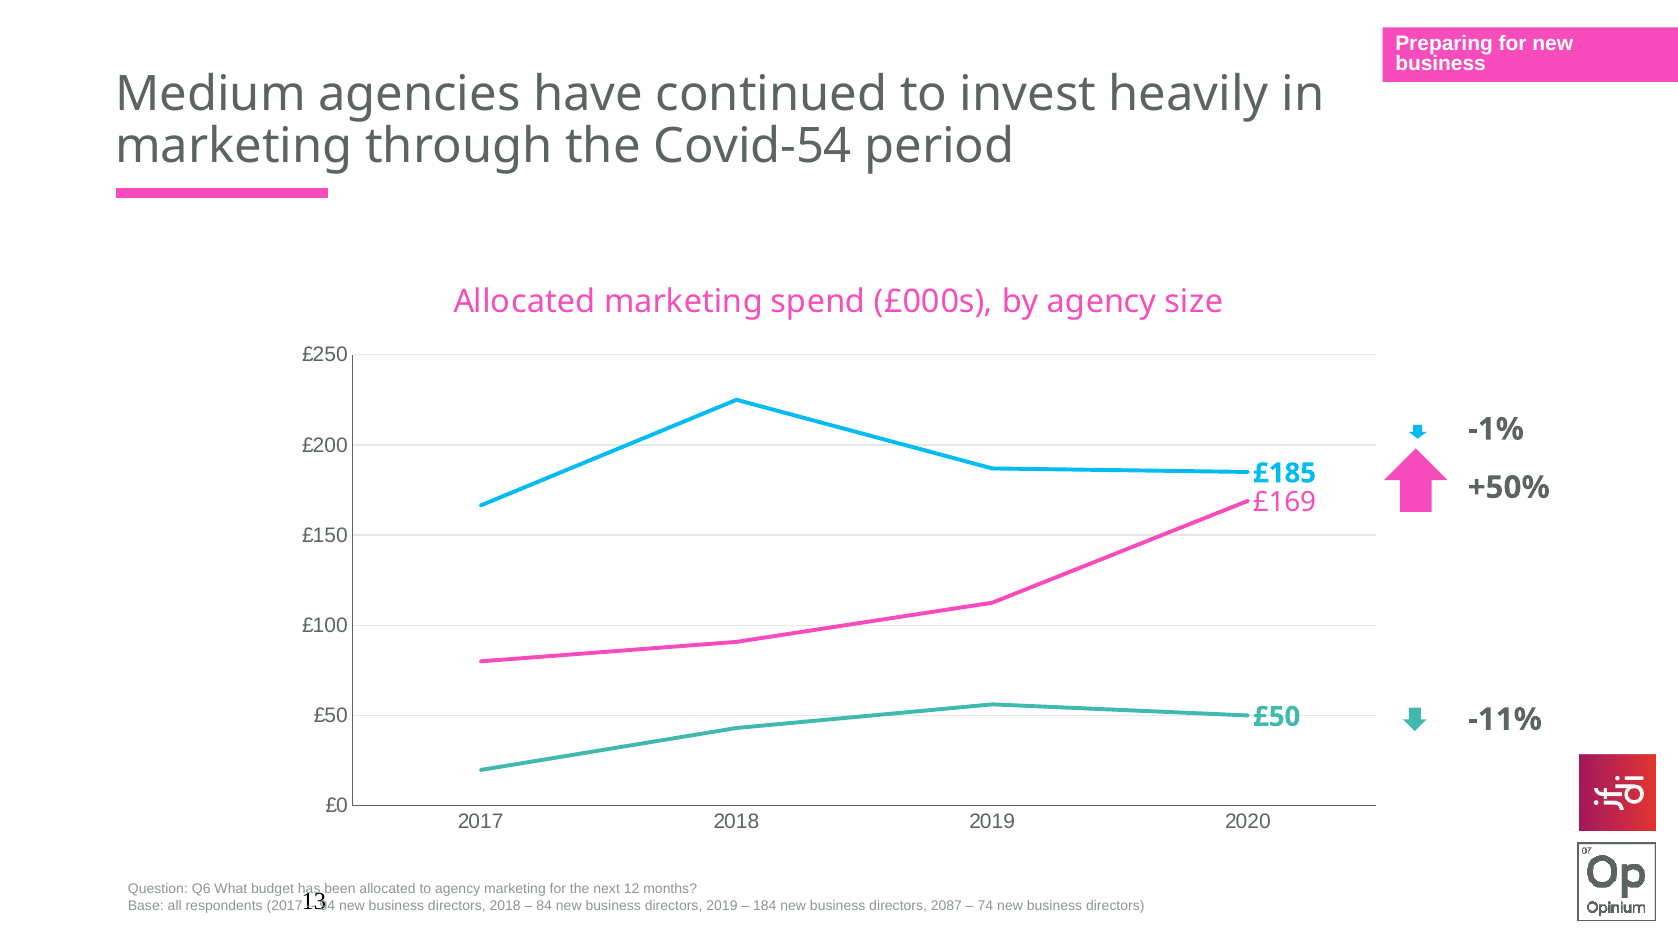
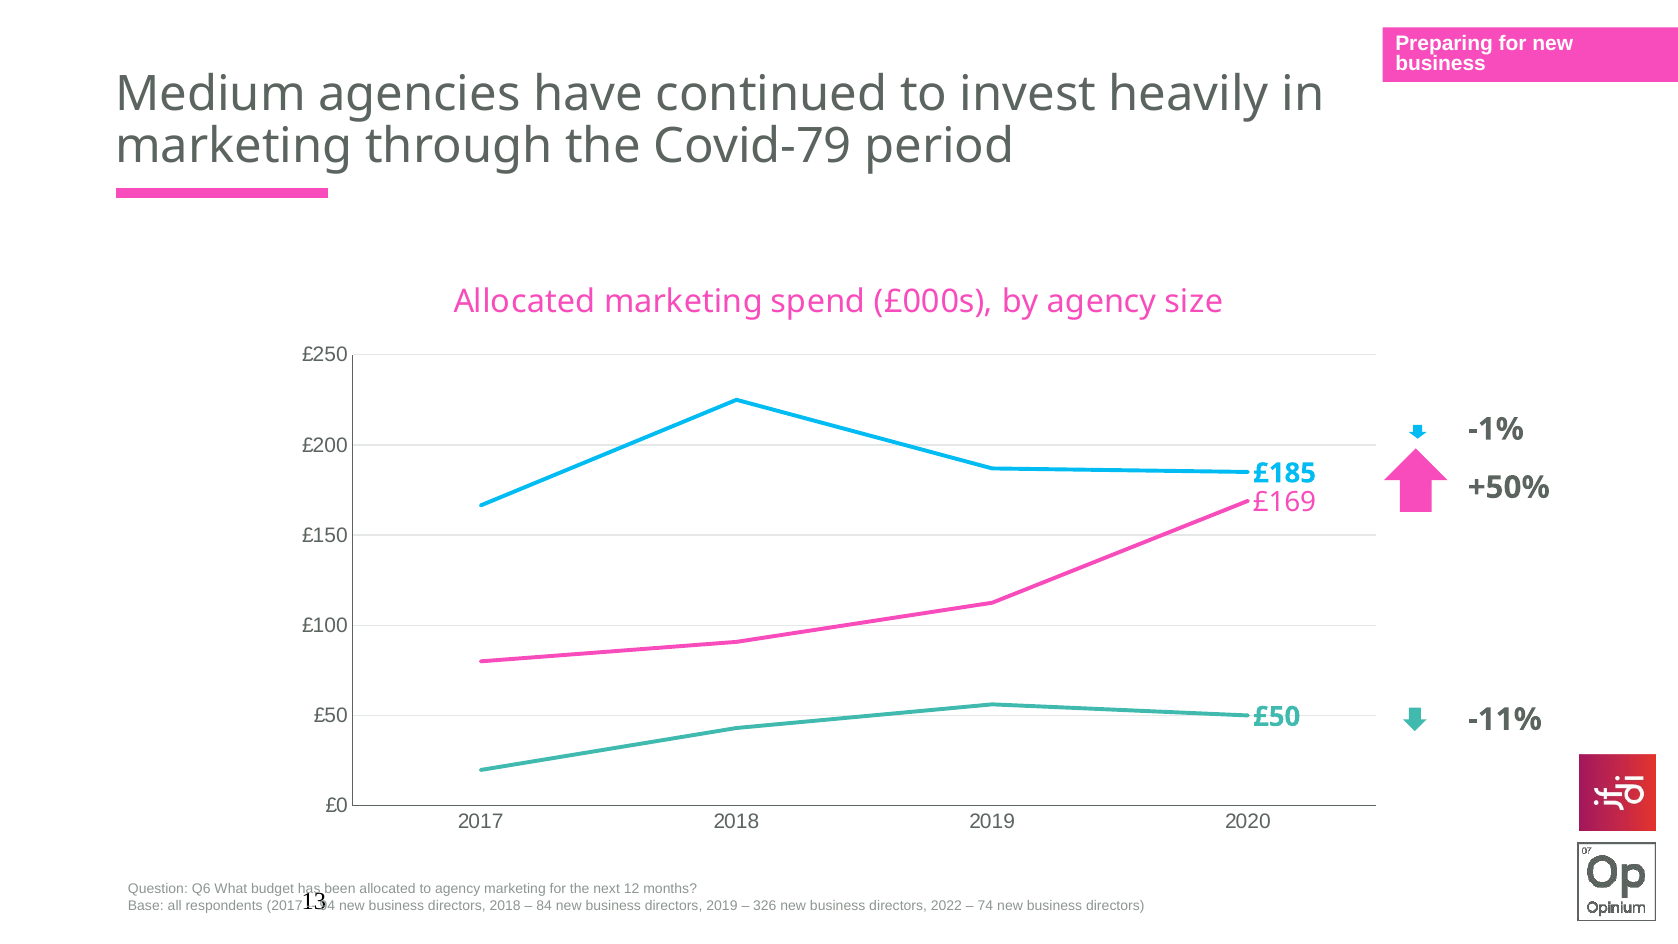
Covid-54: Covid-54 -> Covid-79
184: 184 -> 326
2087: 2087 -> 2022
